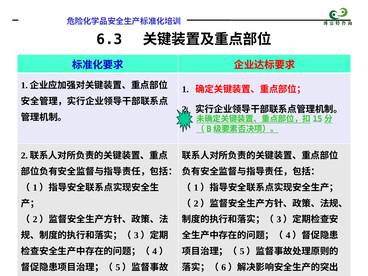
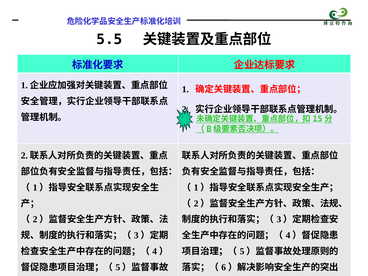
6.3: 6.3 -> 5.5
